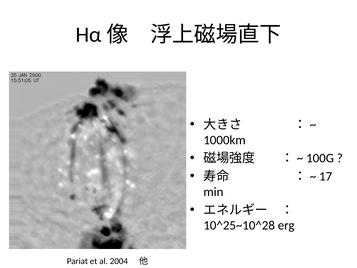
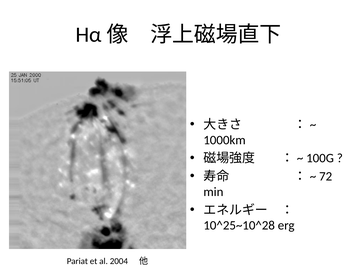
17: 17 -> 72
